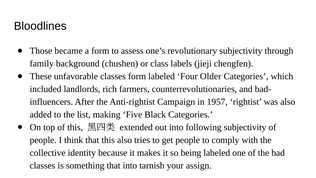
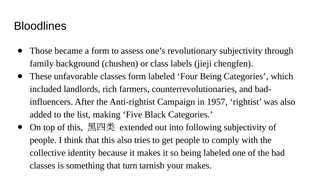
Four Older: Older -> Being
that into: into -> turn
your assign: assign -> makes
